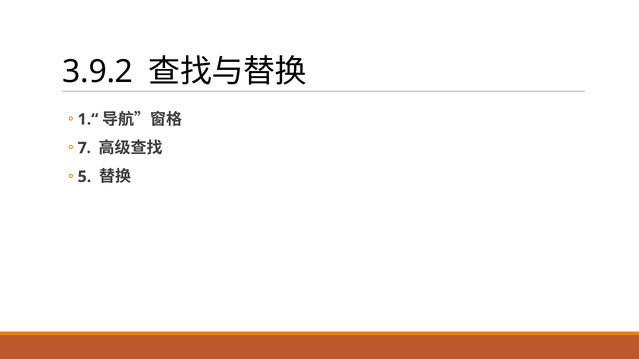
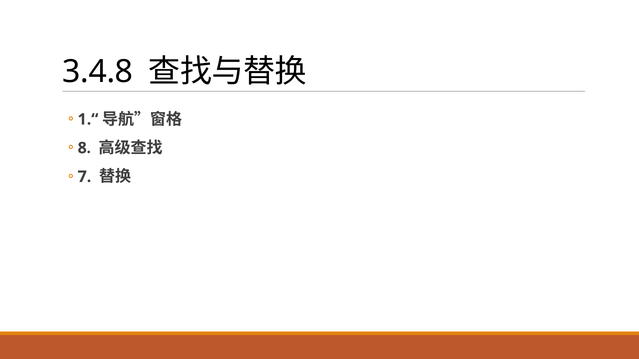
3.9.2: 3.9.2 -> 3.4.8
7: 7 -> 8
5: 5 -> 7
